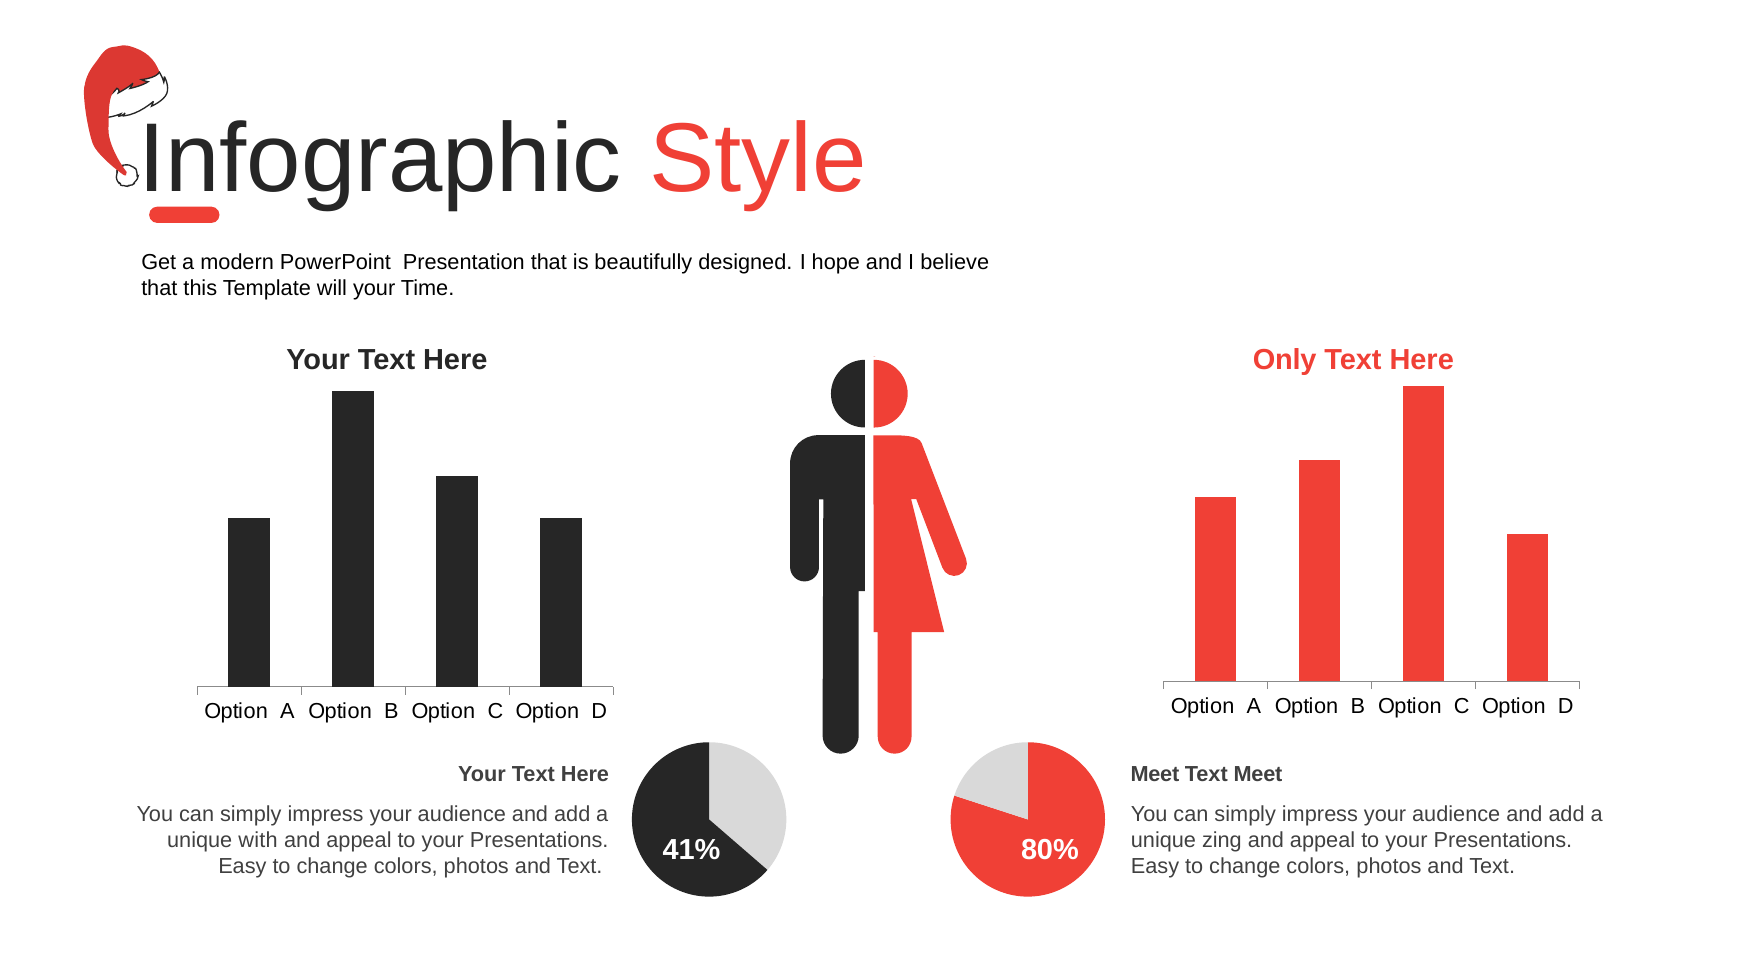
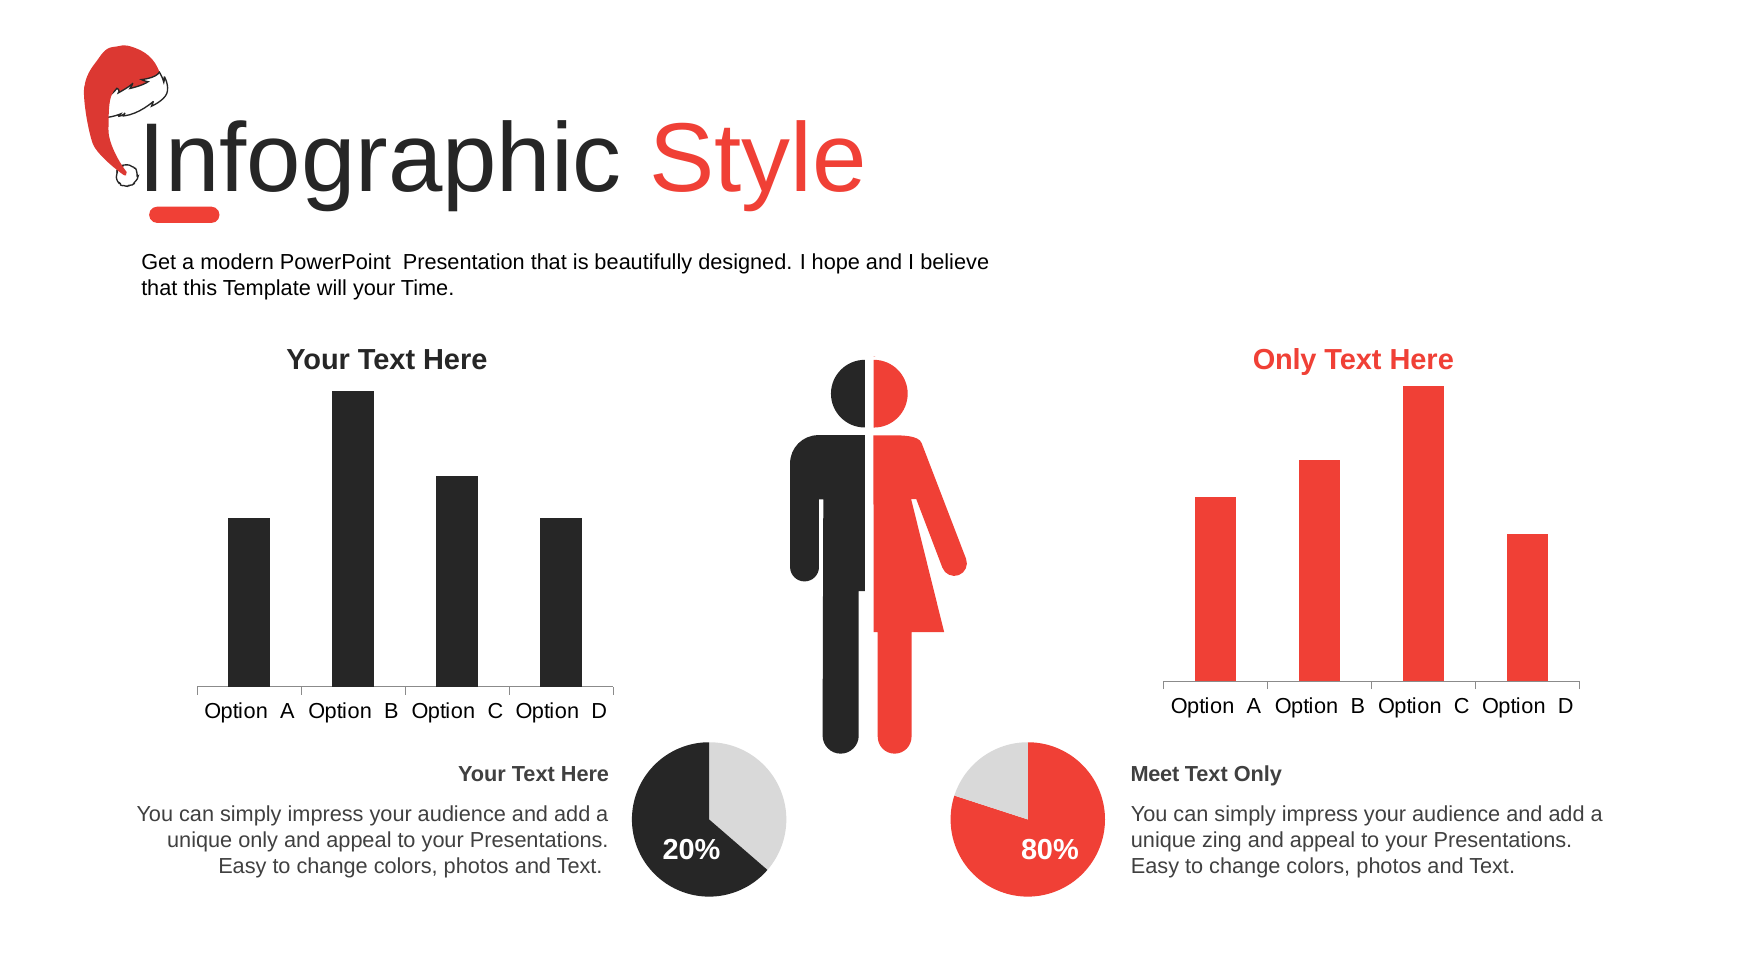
Meet at (1258, 775): Meet -> Only
unique with: with -> only
41%: 41% -> 20%
